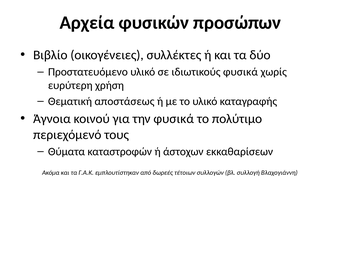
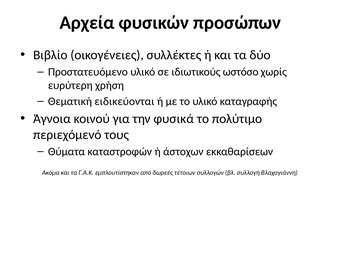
ιδιωτικούς φυσικά: φυσικά -> ωστόσο
αποστάσεως: αποστάσεως -> ειδικεύονται
